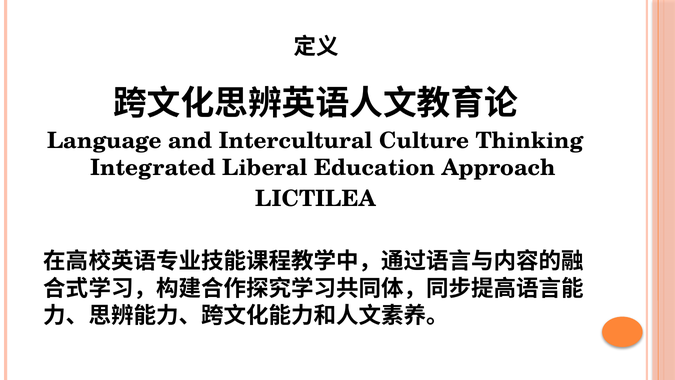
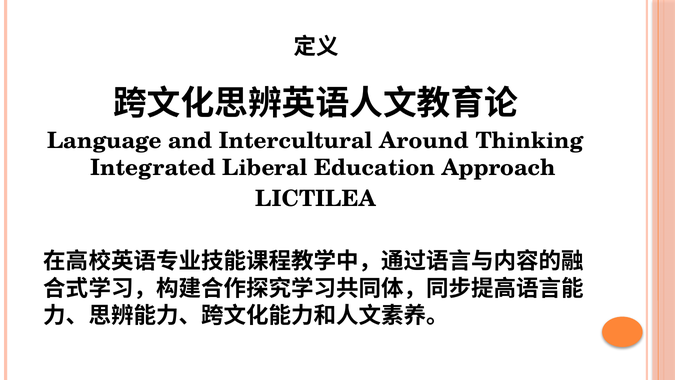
Culture: Culture -> Around
